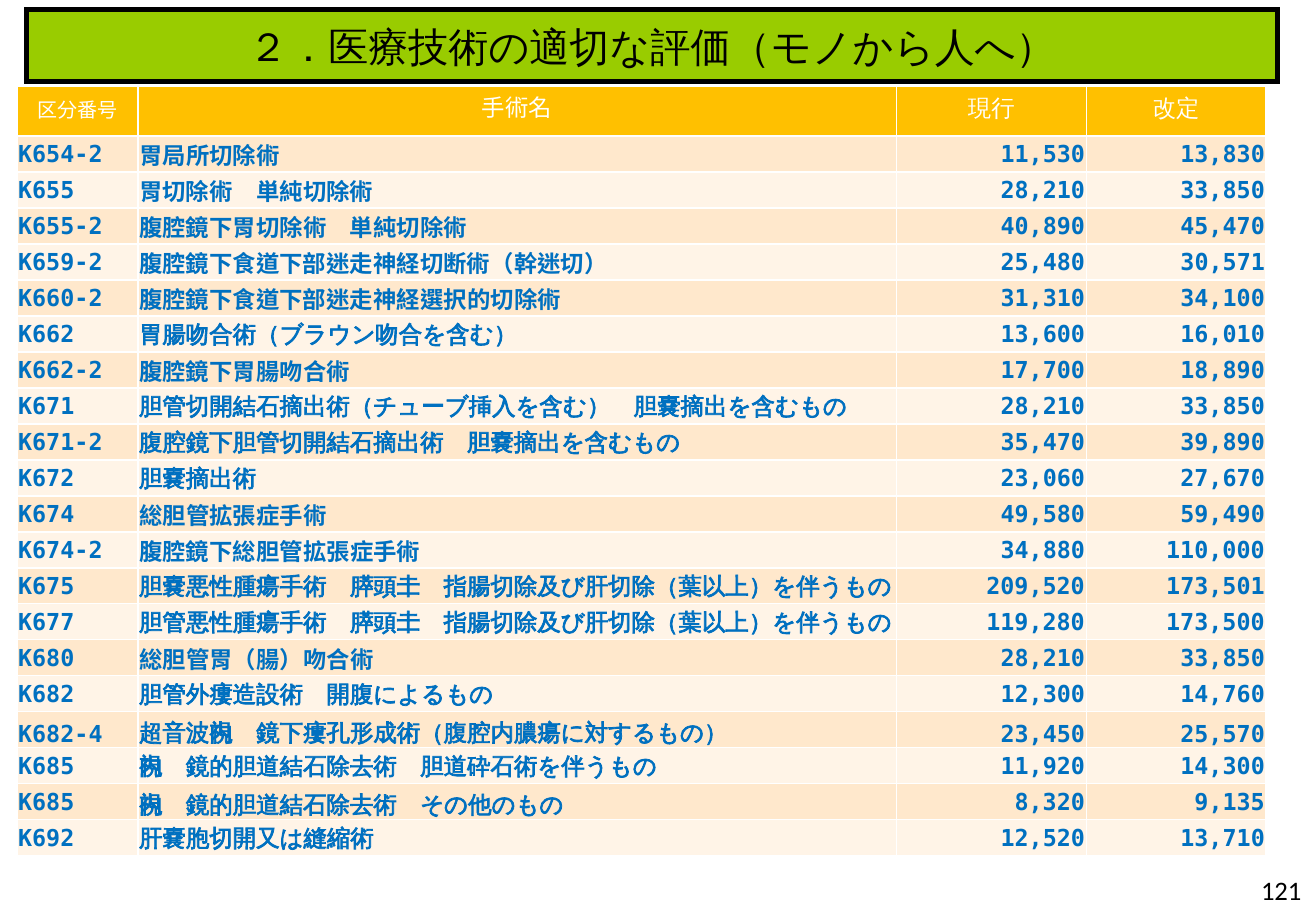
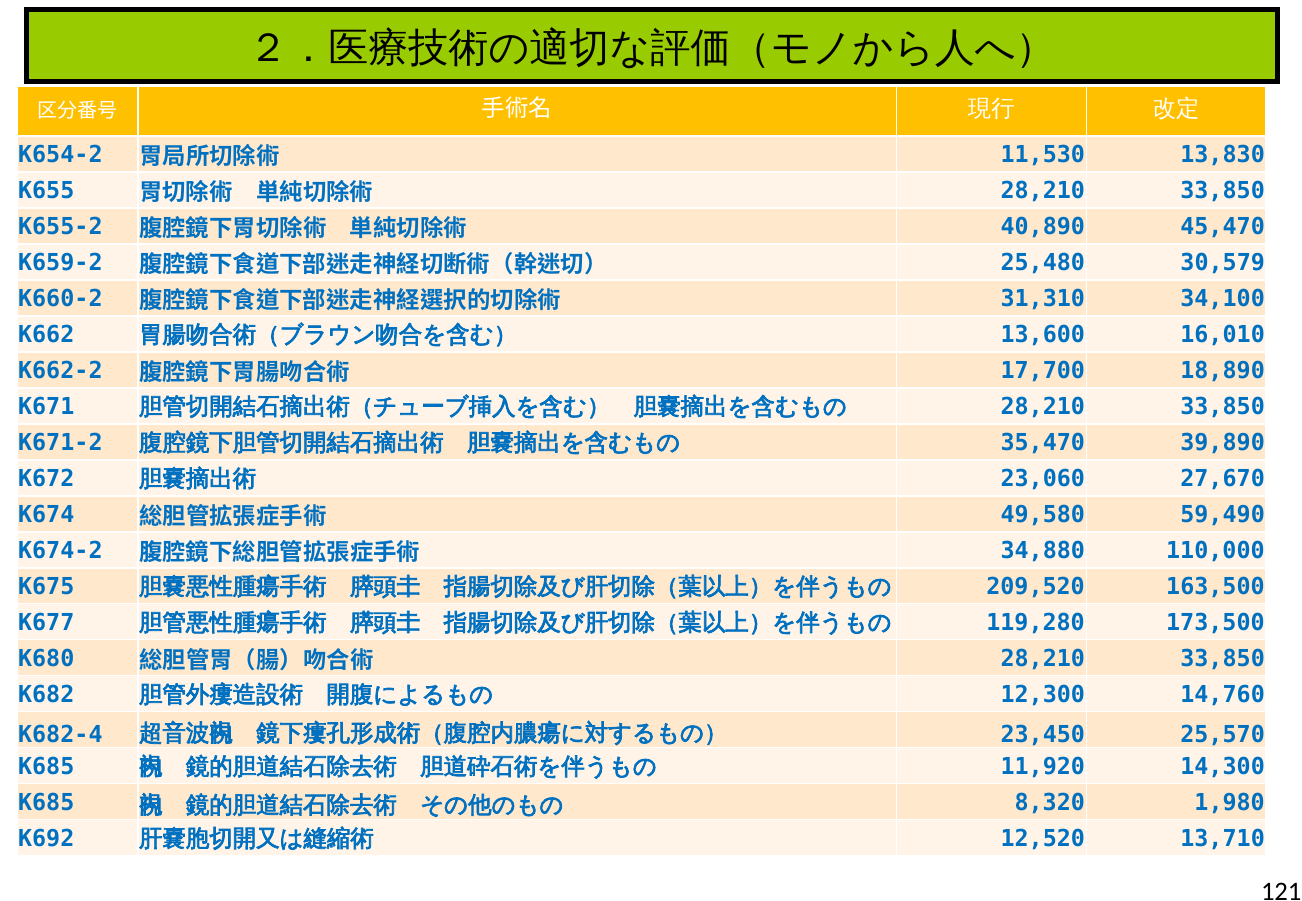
30,571: 30,571 -> 30,579
173,501: 173,501 -> 163,500
9,135: 9,135 -> 1,980
